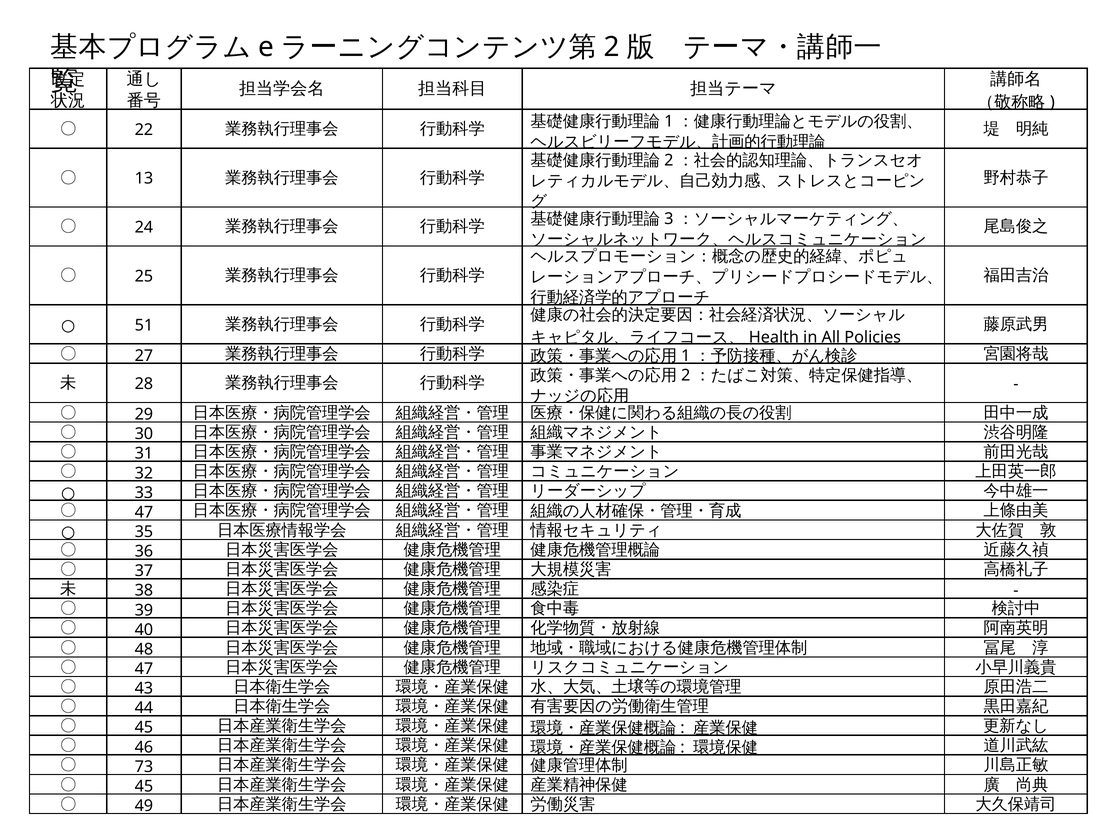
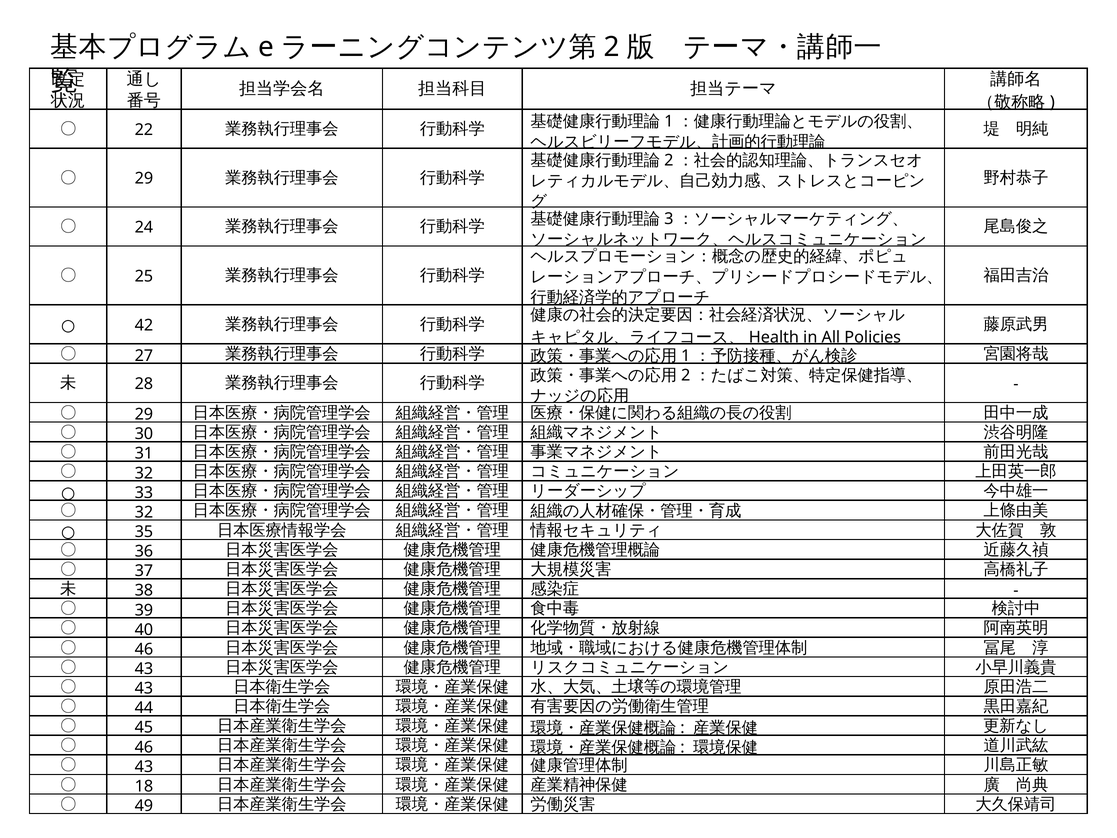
13 at (144, 179): 13 -> 29
51: 51 -> 42
47 at (144, 512): 47 -> 32
48 at (144, 649): 48 -> 46
47 at (144, 669): 47 -> 43
73 at (144, 767): 73 -> 43
45 at (144, 786): 45 -> 18
